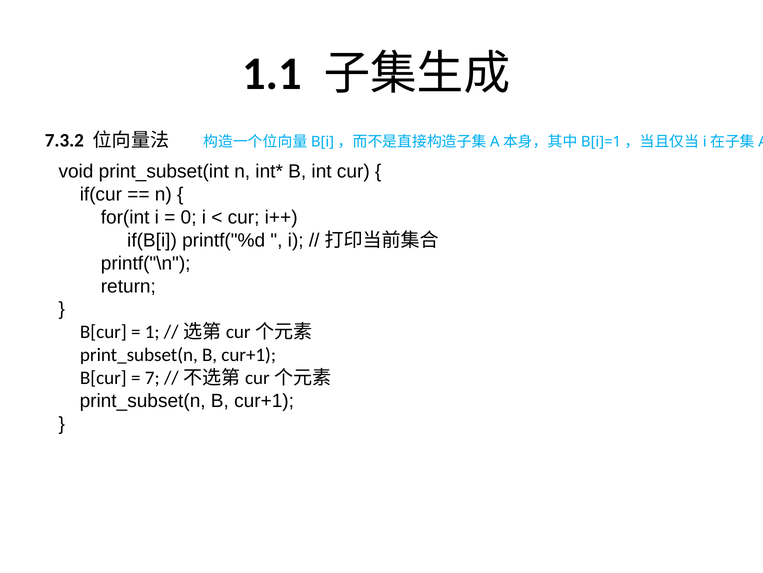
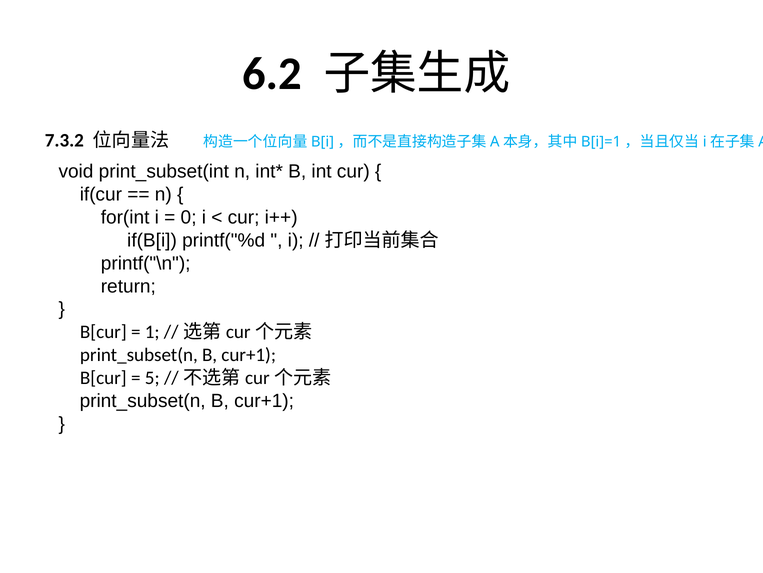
1.1: 1.1 -> 6.2
7: 7 -> 5
